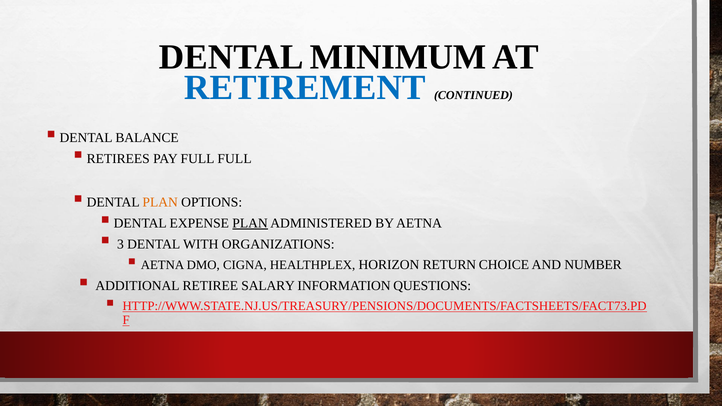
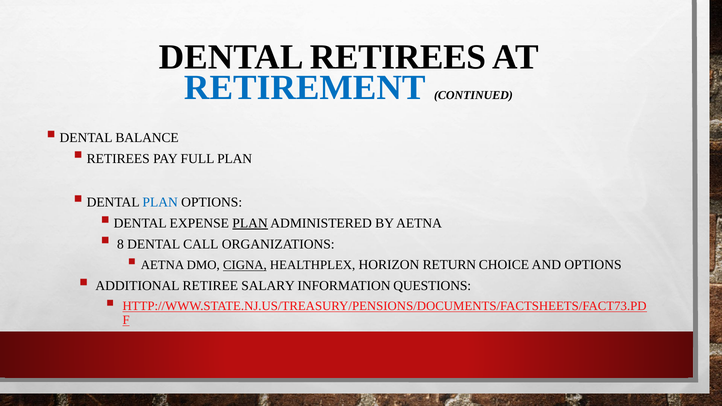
DENTAL MINIMUM: MINIMUM -> RETIREES
FULL FULL: FULL -> PLAN
PLAN at (160, 202) colour: orange -> blue
3: 3 -> 8
WITH: WITH -> CALL
CIGNA underline: none -> present
AND NUMBER: NUMBER -> OPTIONS
